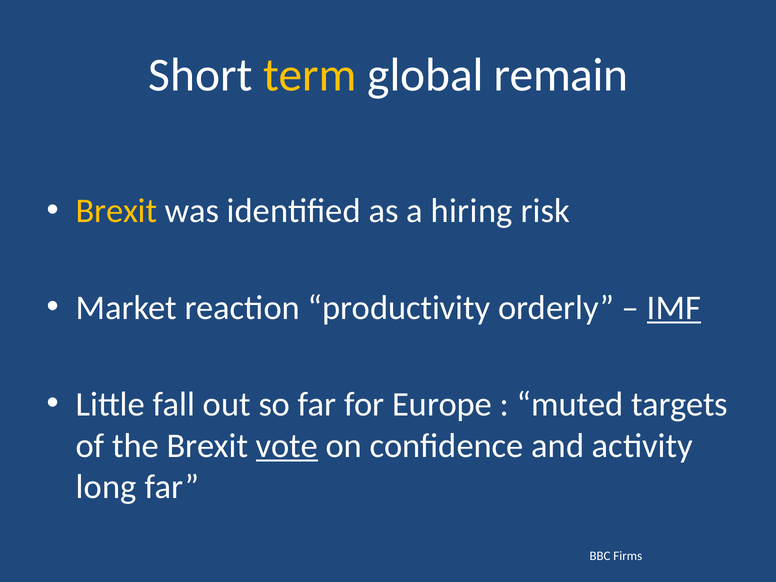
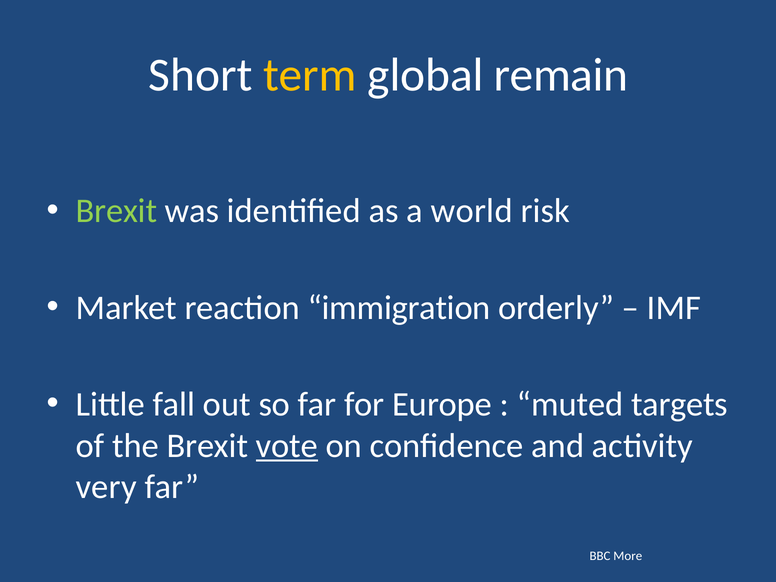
Brexit at (116, 211) colour: yellow -> light green
hiring: hiring -> world
productivity: productivity -> immigration
IMF underline: present -> none
long: long -> very
Firms: Firms -> More
